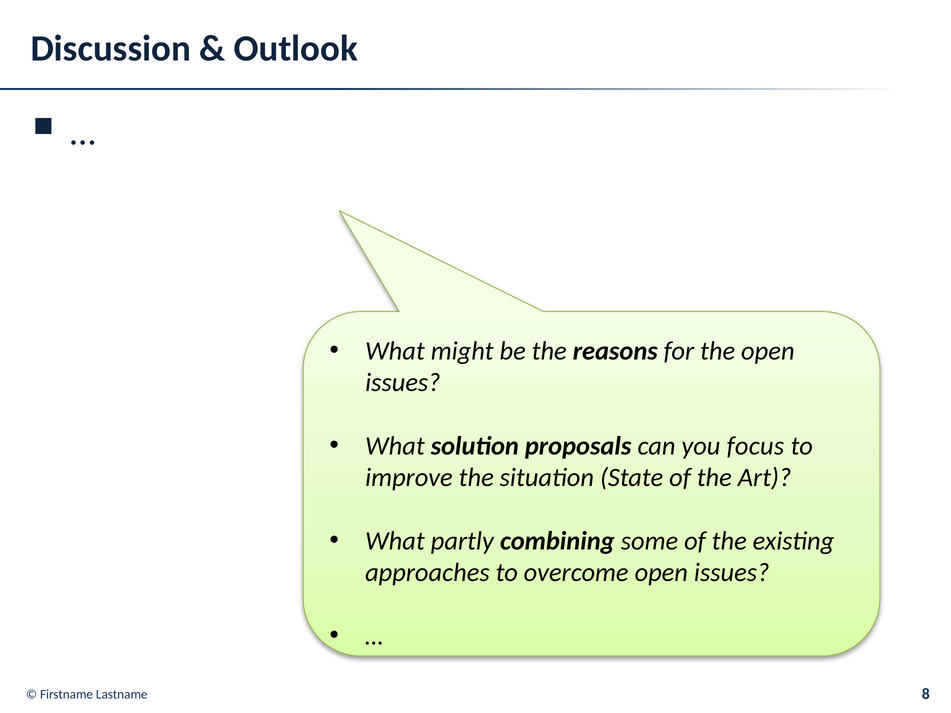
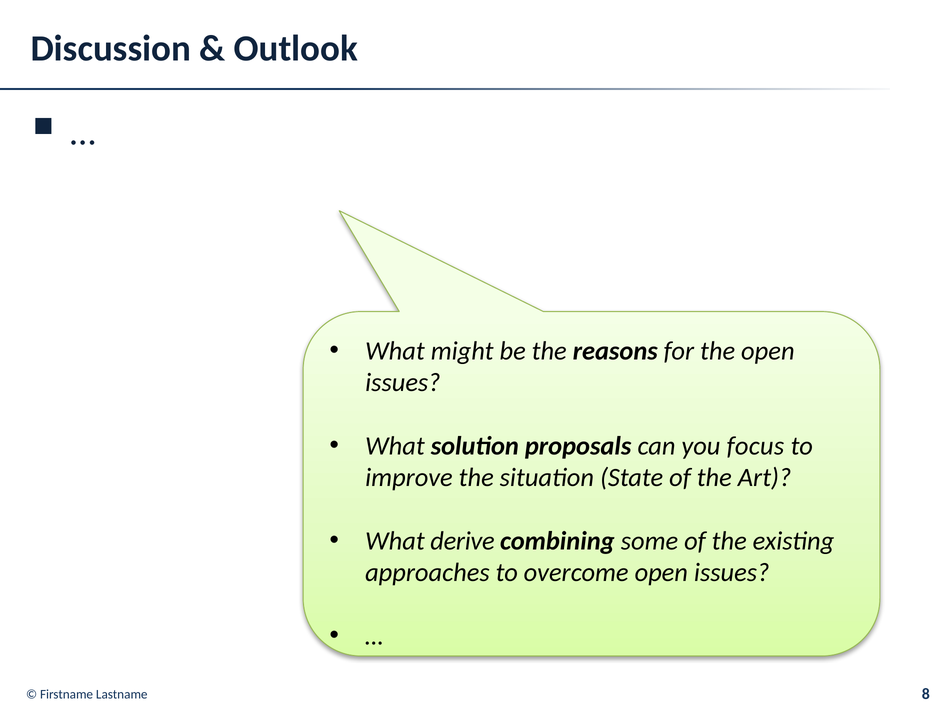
partly: partly -> derive
